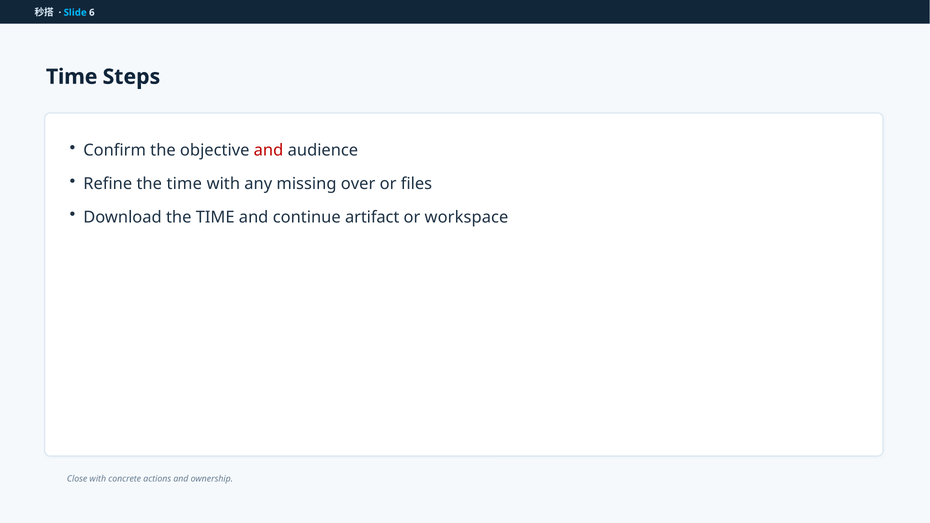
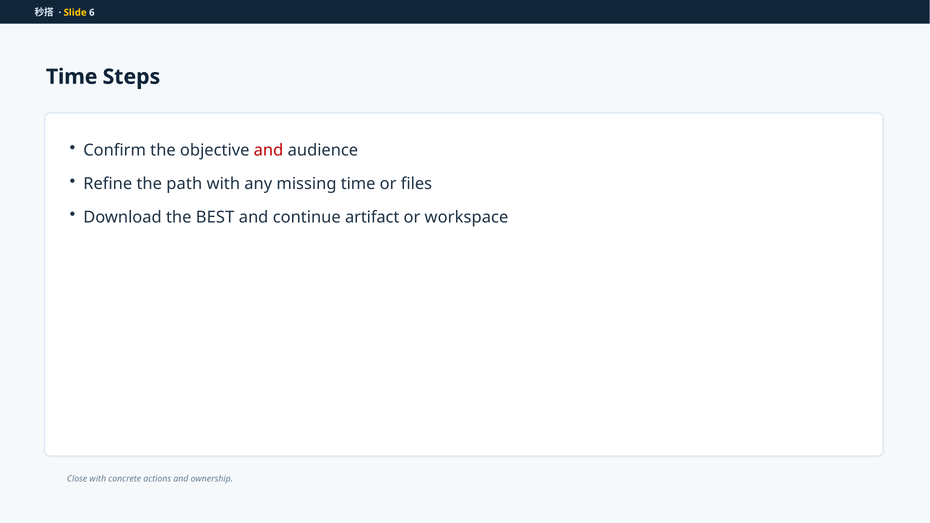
Slide colour: light blue -> yellow
Refine the time: time -> path
missing over: over -> time
Download the TIME: TIME -> BEST
